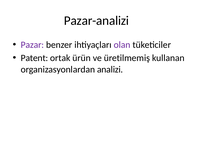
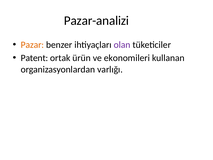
Pazar colour: purple -> orange
üretilmemiş: üretilmemiş -> ekonomileri
analizi: analizi -> varlığı
